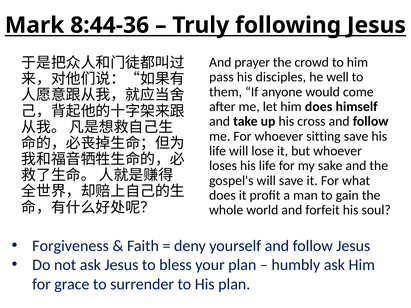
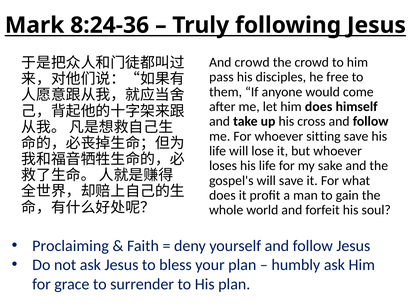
8:44-36: 8:44-36 -> 8:24-36
And prayer: prayer -> crowd
well: well -> free
Forgiveness: Forgiveness -> Proclaiming
